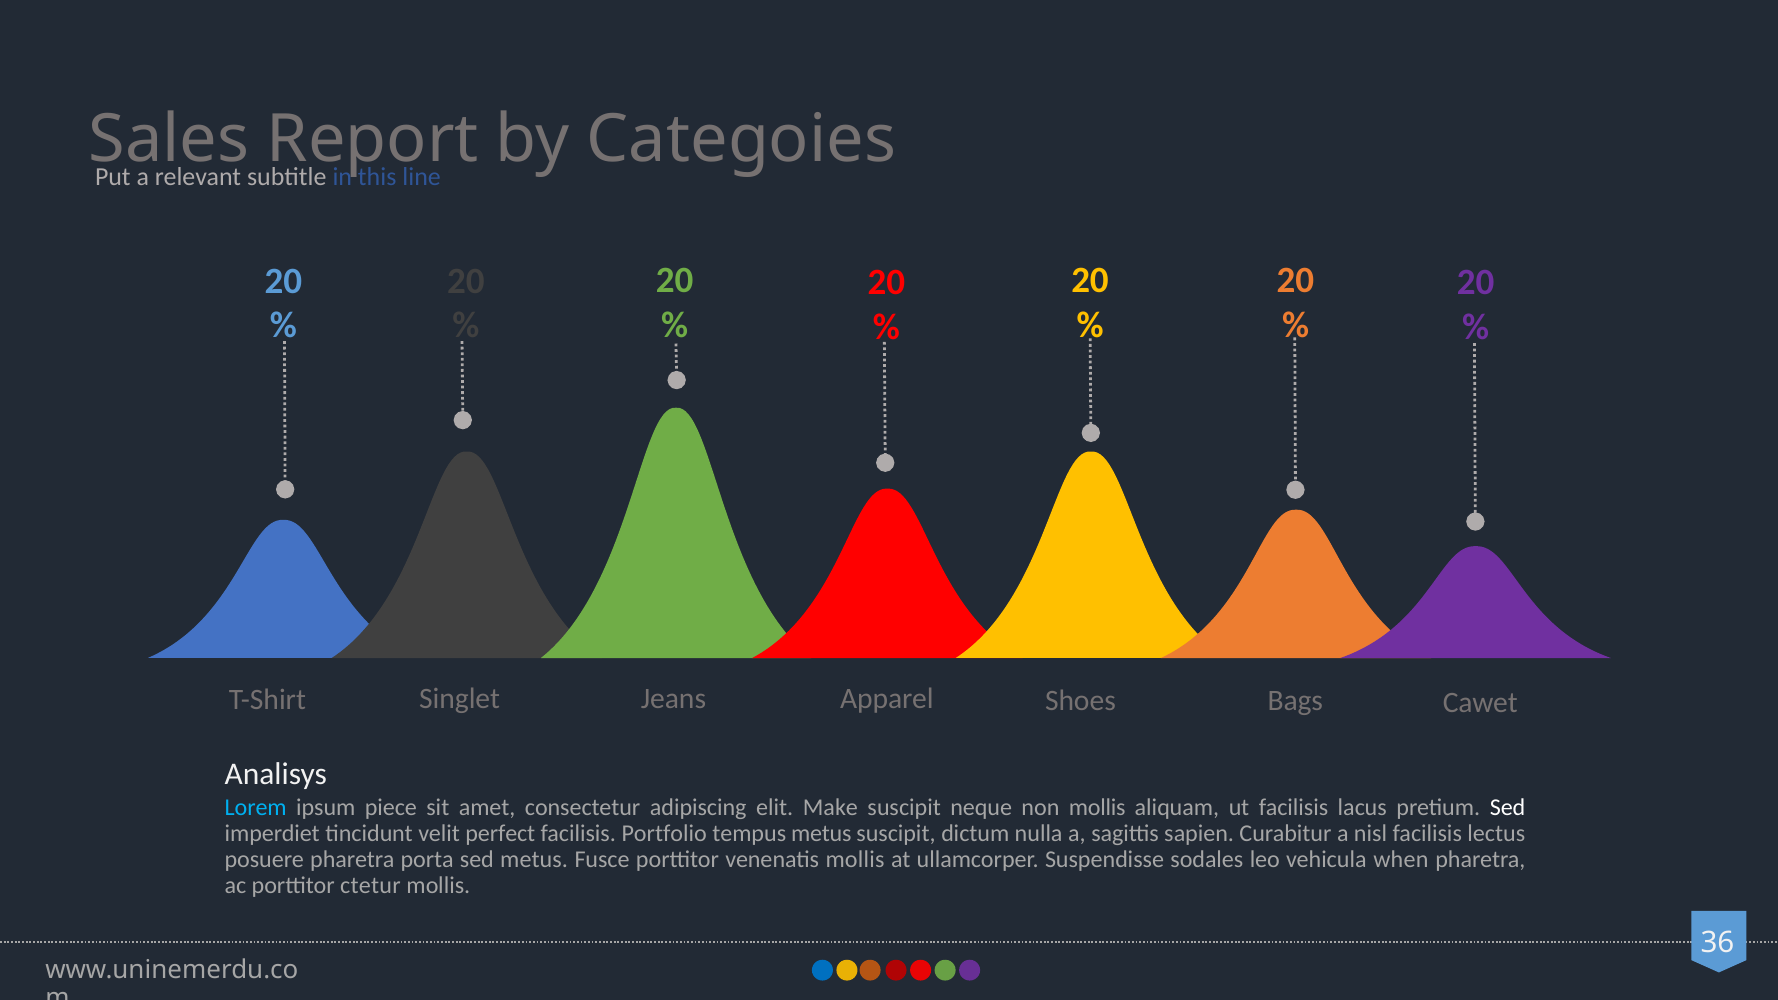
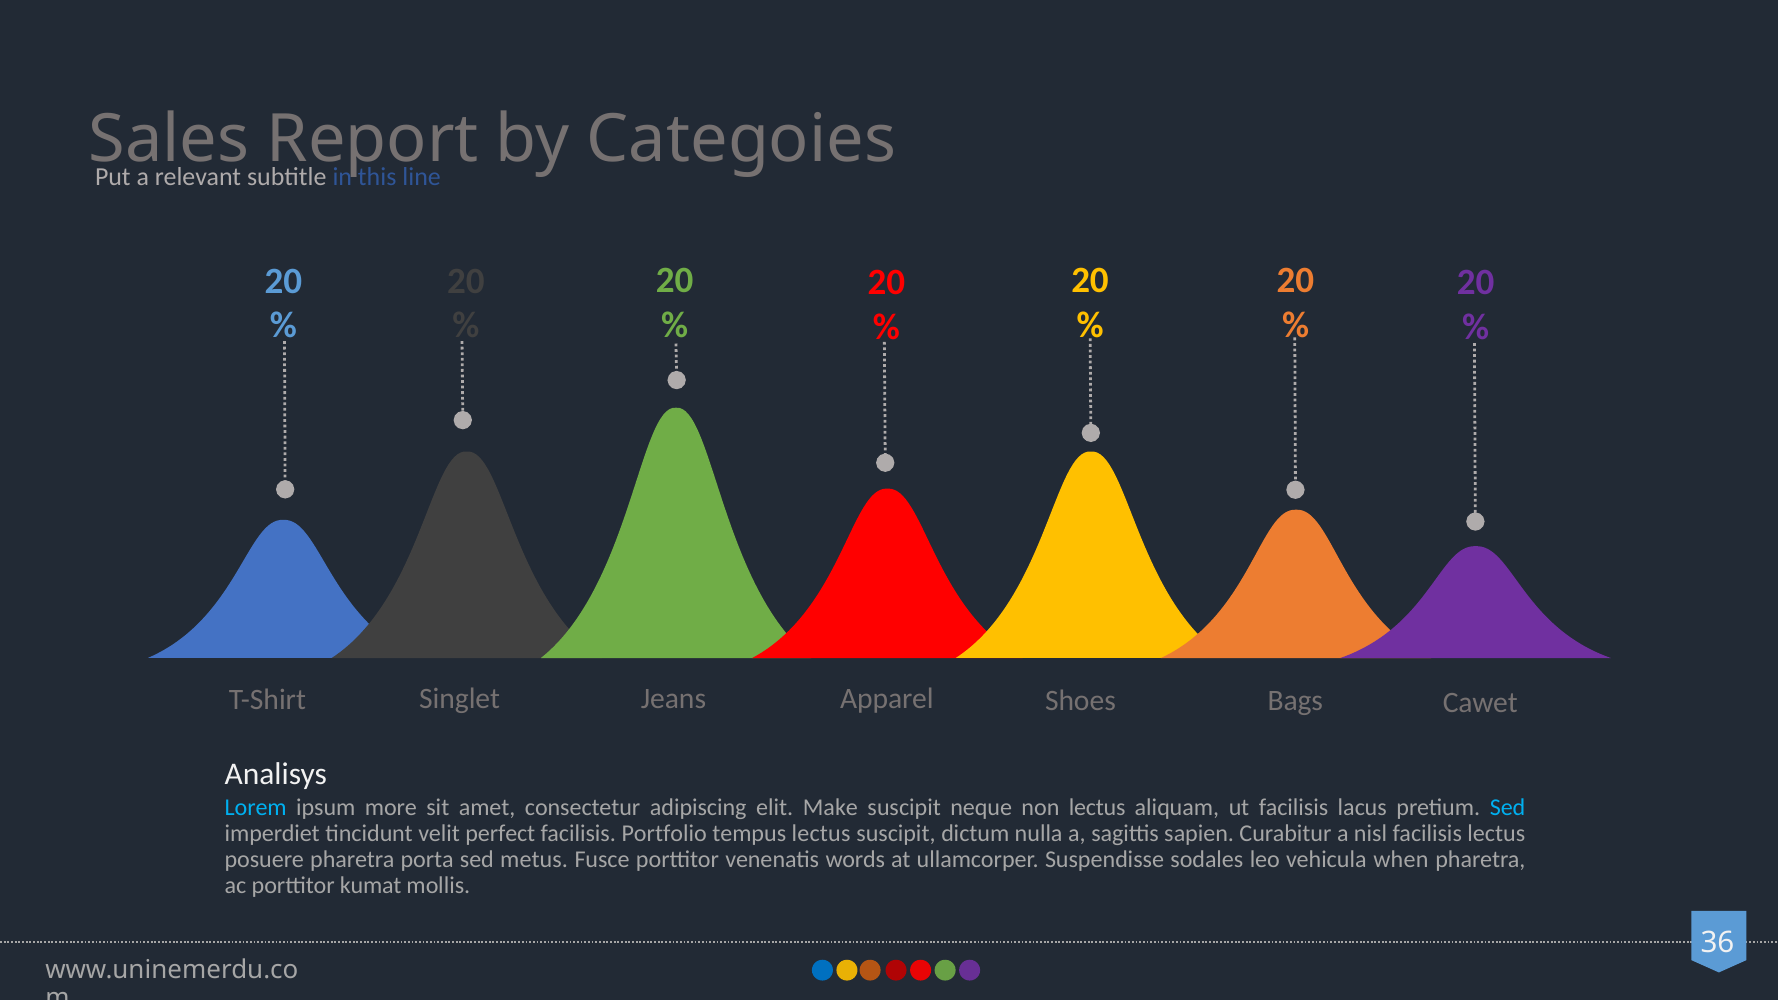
piece: piece -> more
non mollis: mollis -> lectus
Sed at (1508, 808) colour: white -> light blue
tempus metus: metus -> lectus
venenatis mollis: mollis -> words
ctetur: ctetur -> kumat
